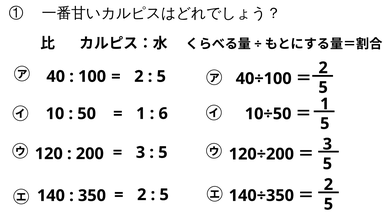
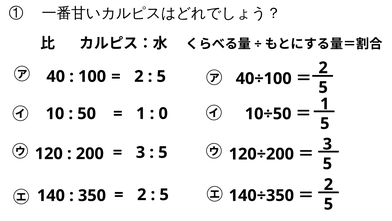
6: 6 -> 0
